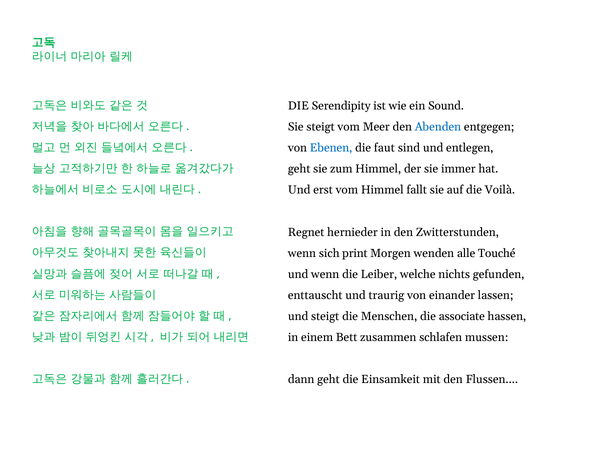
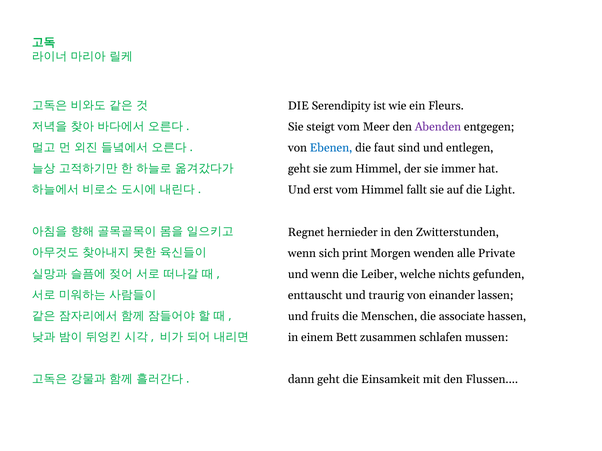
Sound: Sound -> Fleurs
Abenden colour: blue -> purple
Voilà: Voilà -> Light
Touché: Touché -> Private
und steigt: steigt -> fruits
